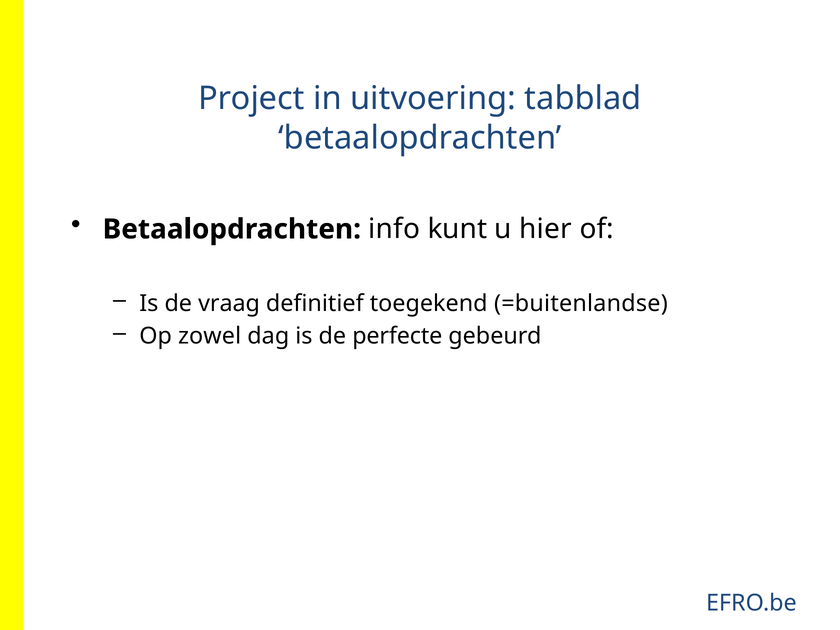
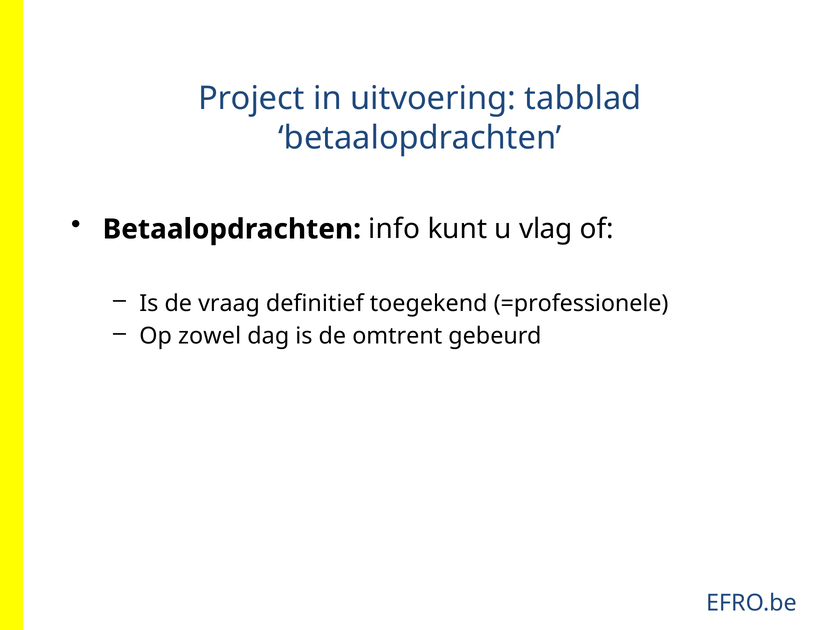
hier: hier -> vlag
=buitenlandse: =buitenlandse -> =professionele
perfecte: perfecte -> omtrent
